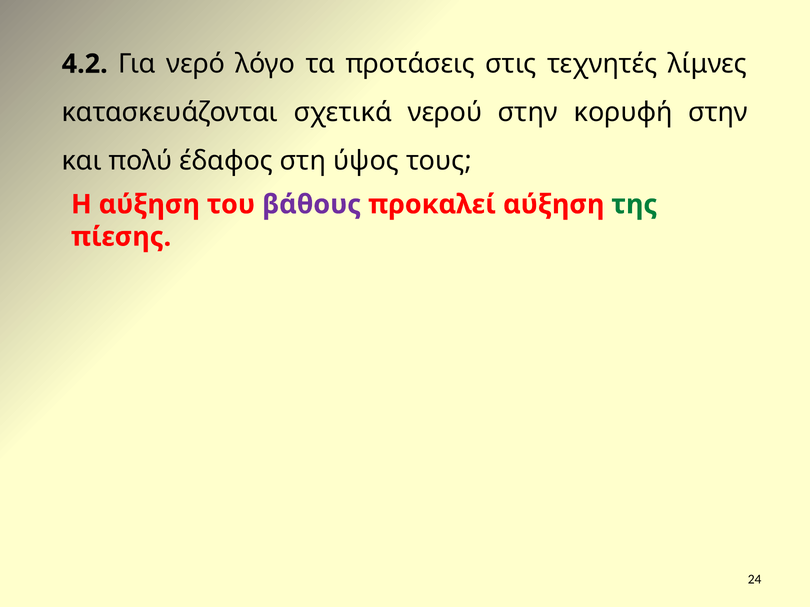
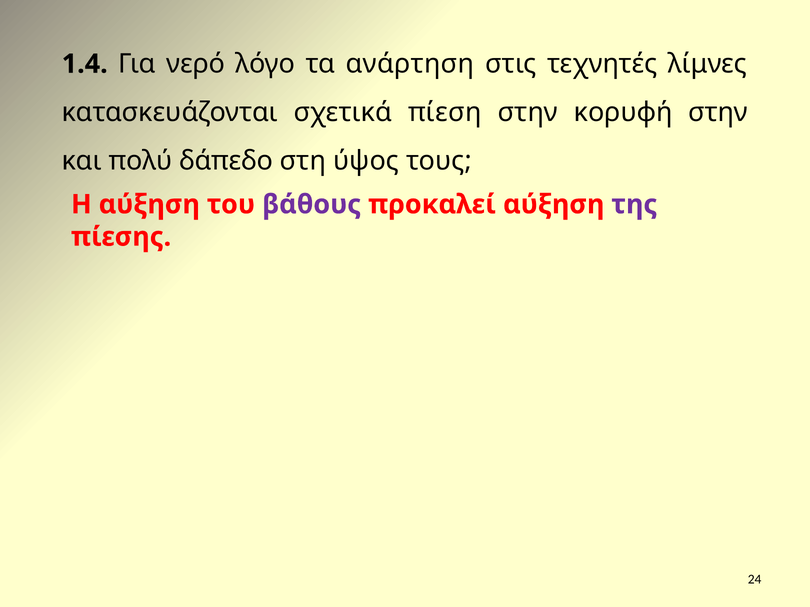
4.2: 4.2 -> 1.4
προτάσεις: προτάσεις -> ανάρτηση
νερού: νερού -> πίεση
έδαφος: έδαφος -> δάπεδο
της colour: green -> purple
